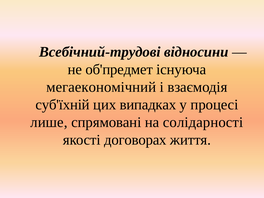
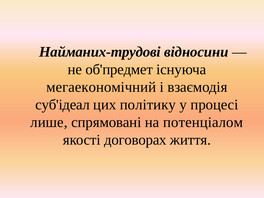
Всебічний-трудові: Всебічний-трудові -> Найманих-трудові
суб'їхній: суб'їхній -> суб'ідеал
випадках: випадках -> політику
солідарності: солідарності -> потенціалом
